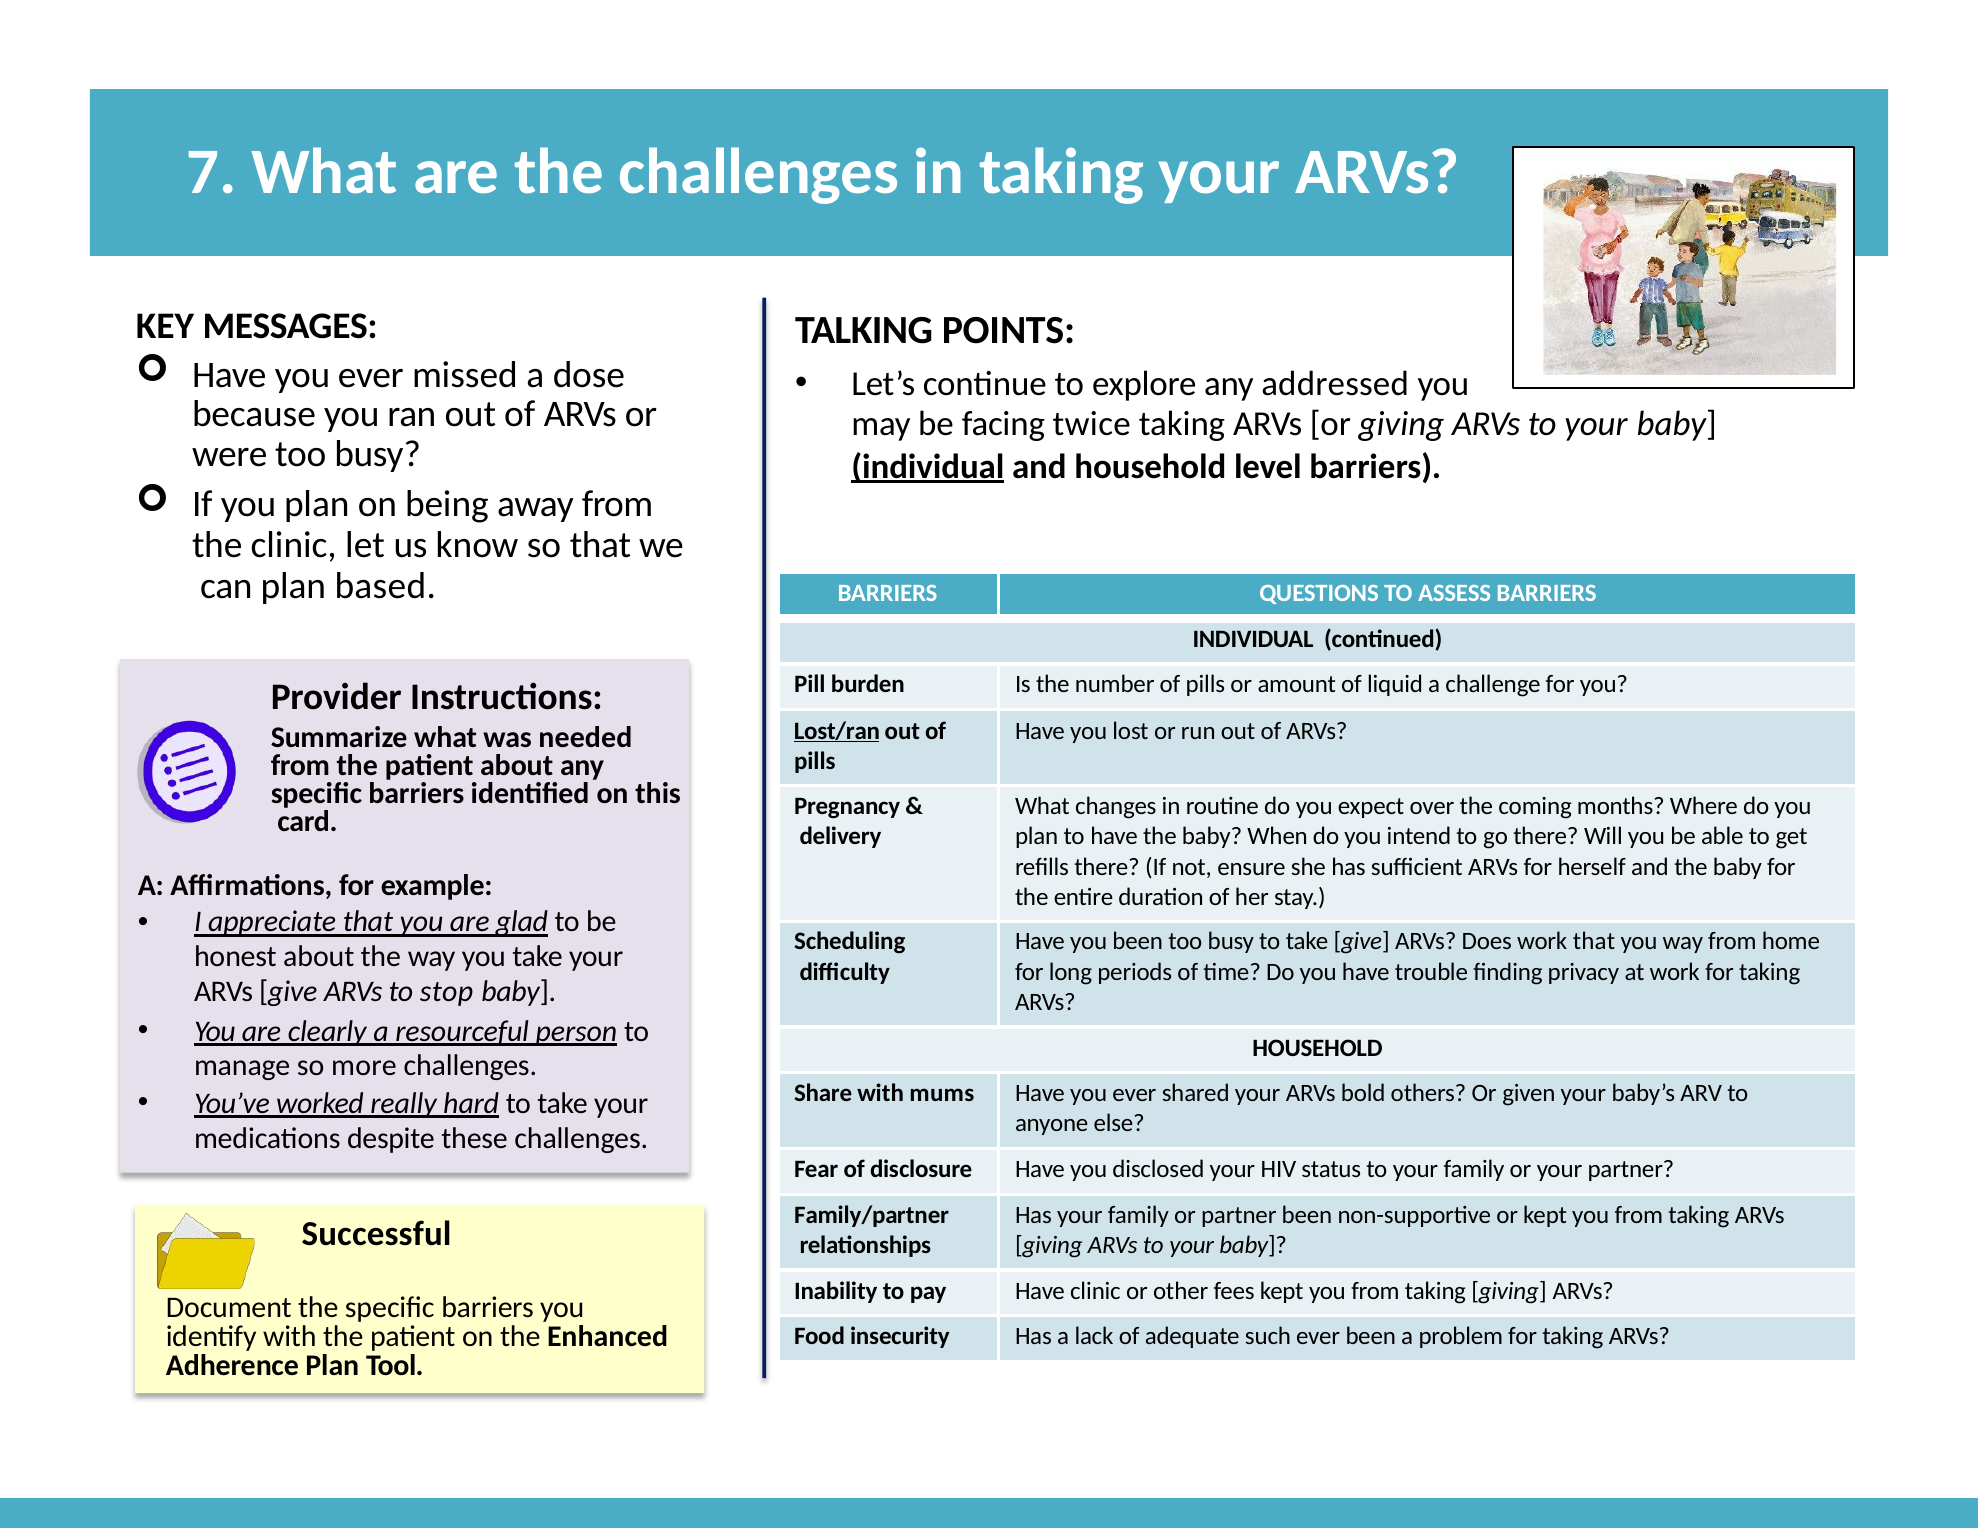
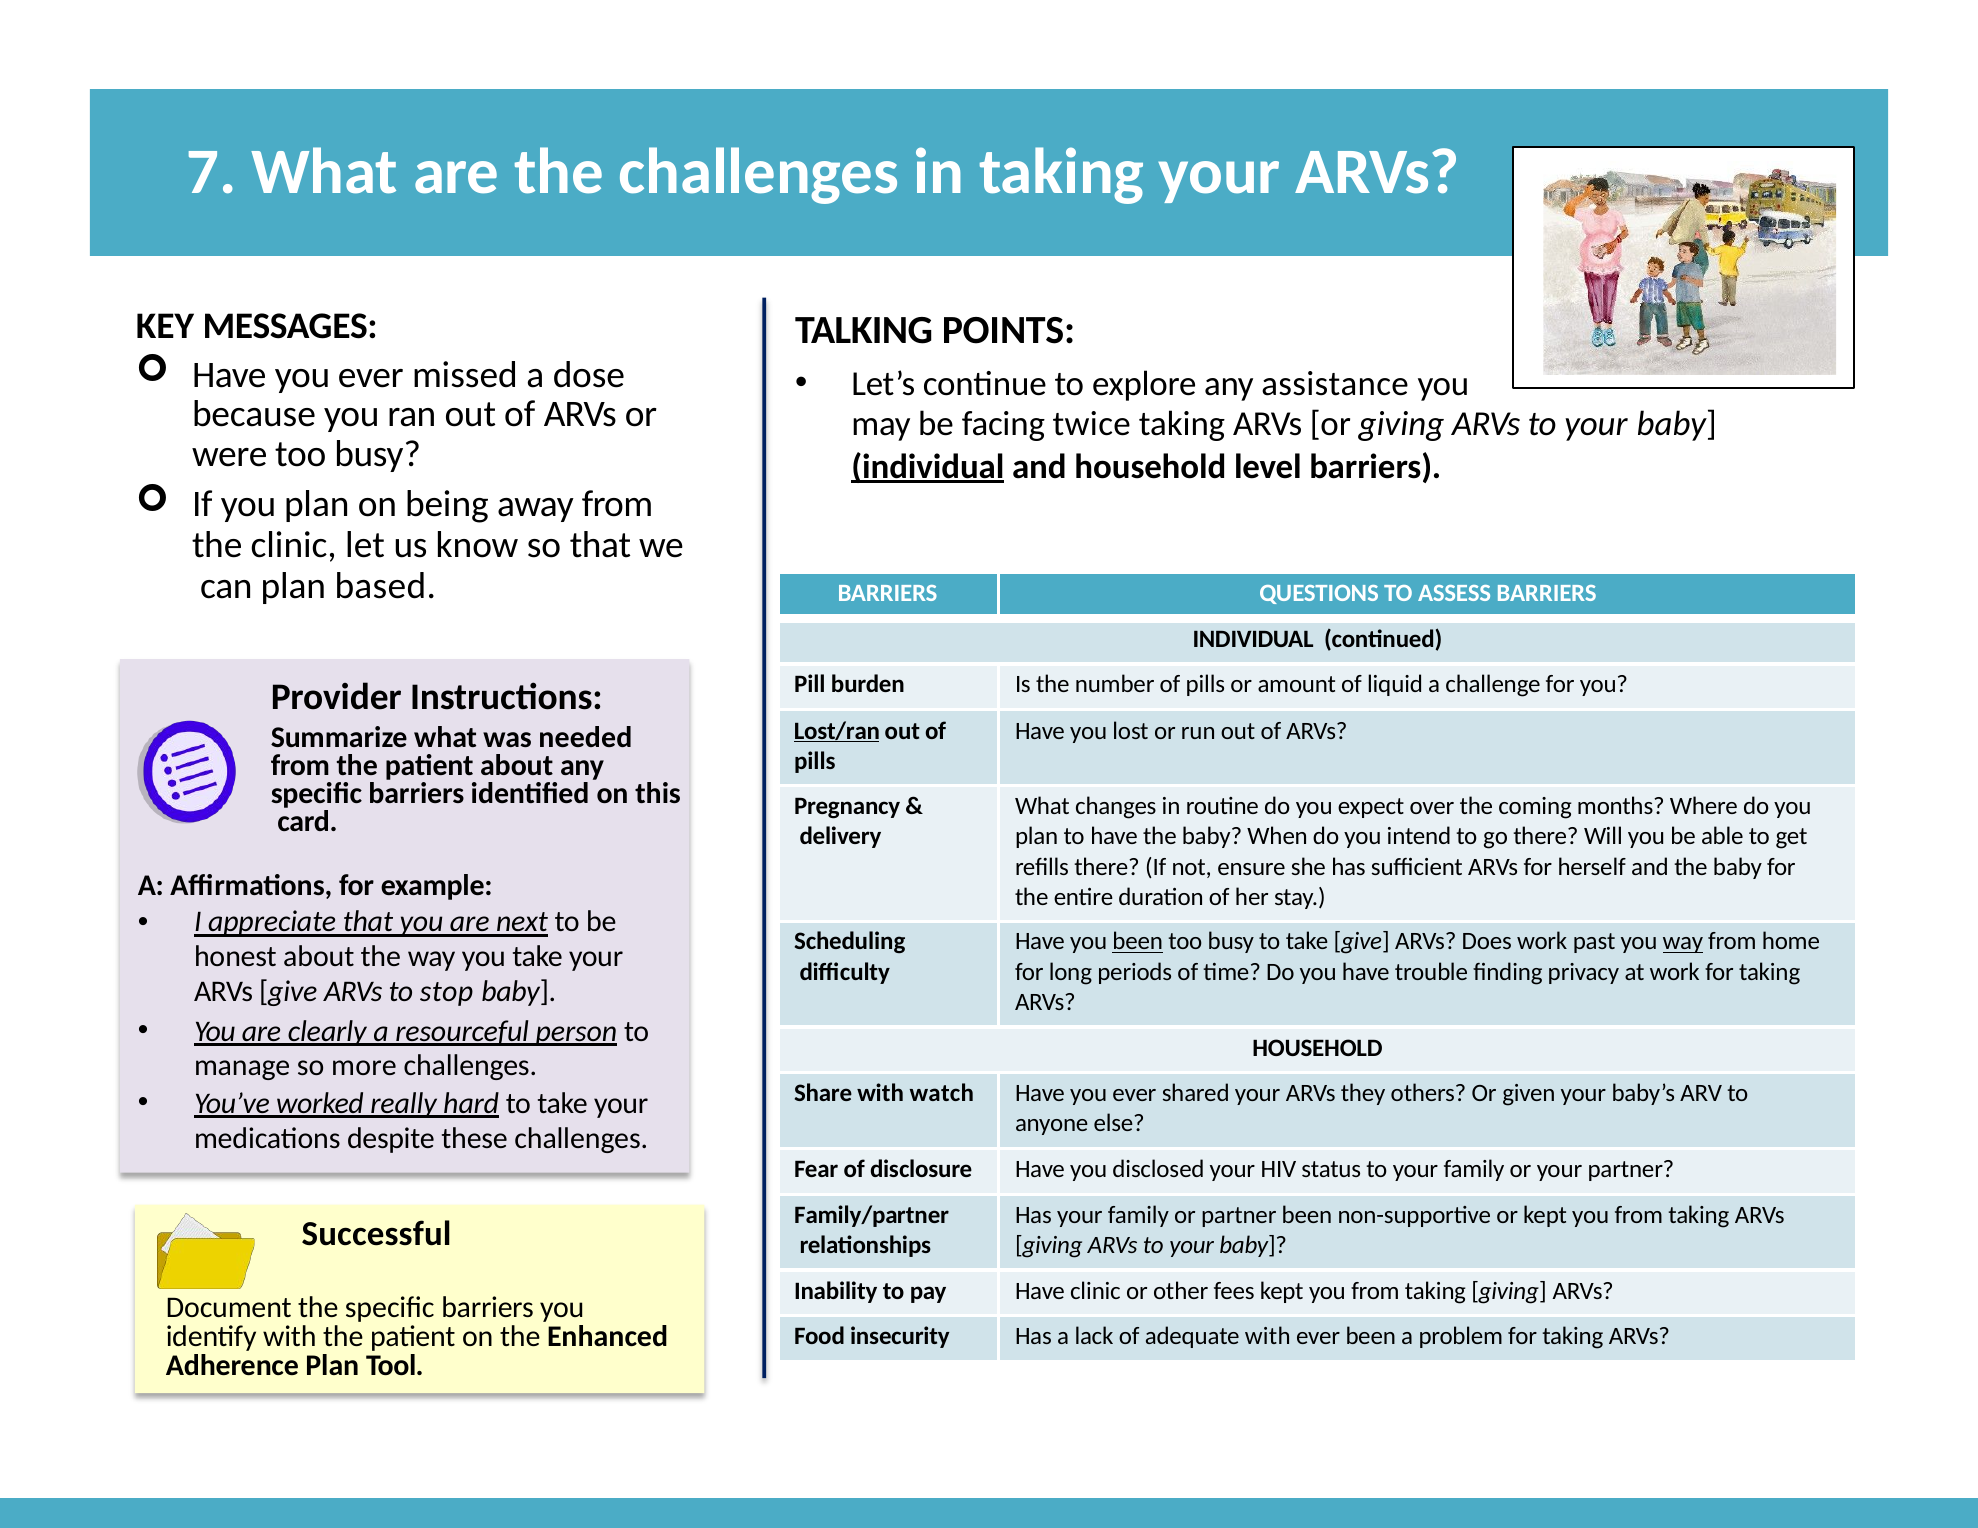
addressed: addressed -> assistance
glad: glad -> next
been at (1138, 942) underline: none -> present
work that: that -> past
way at (1683, 942) underline: none -> present
mums: mums -> watch
bold: bold -> they
adequate such: such -> with
